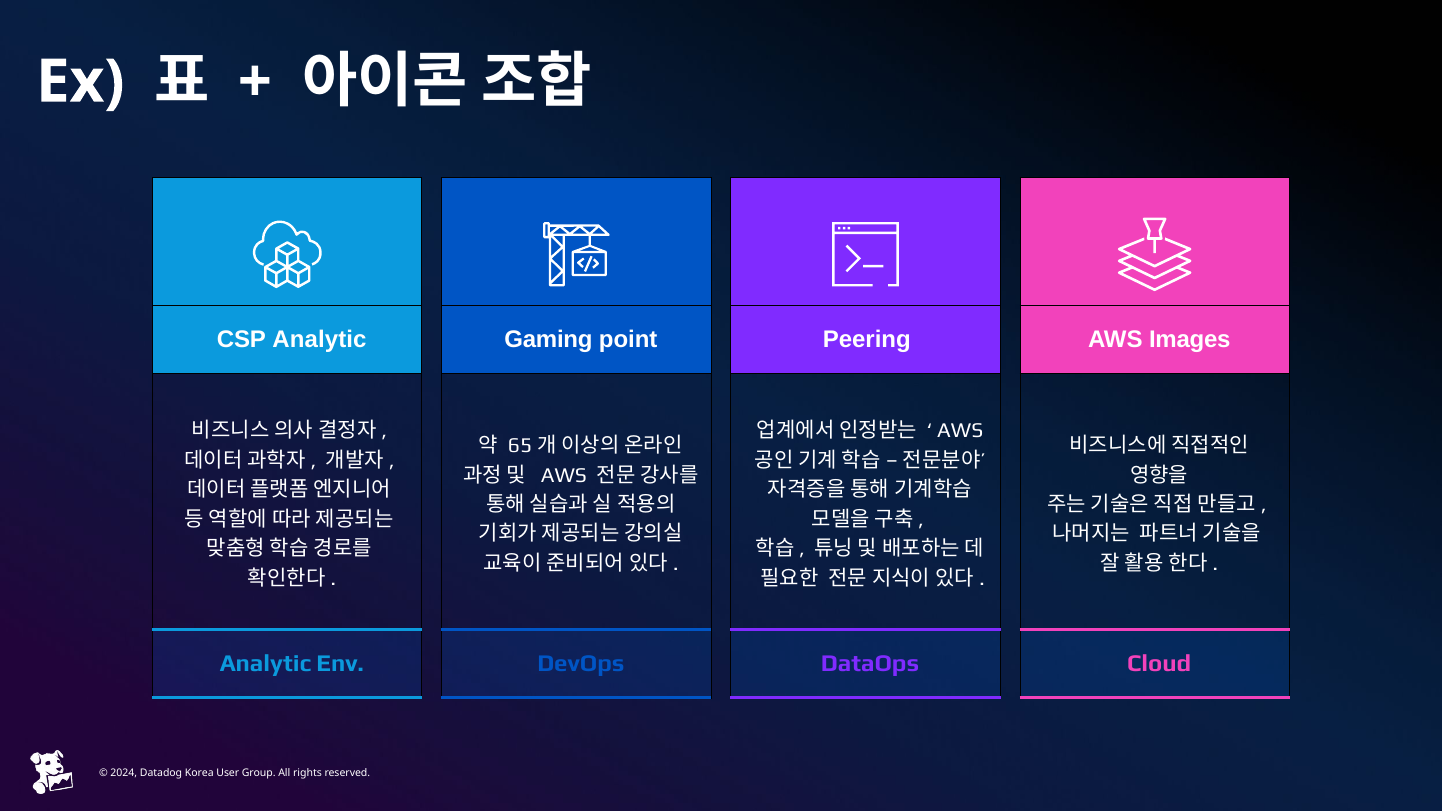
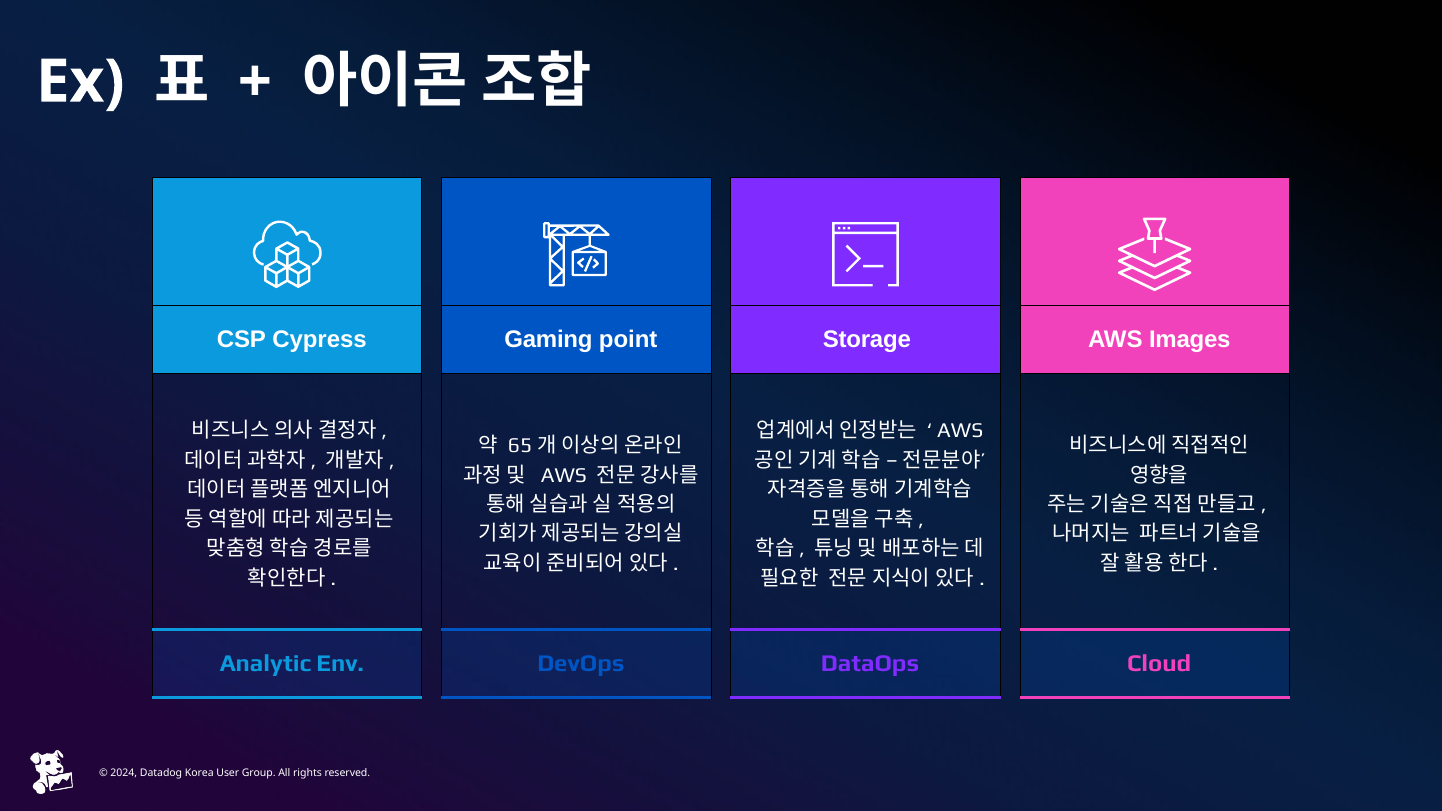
CSP Analytic: Analytic -> Cypress
Peering: Peering -> Storage
